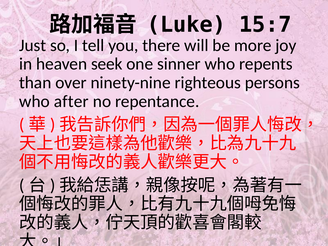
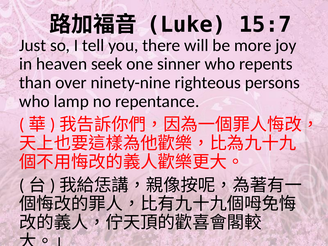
after: after -> lamp
